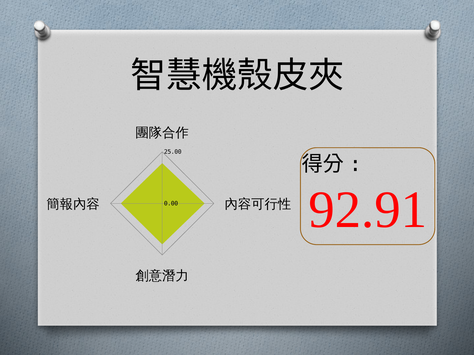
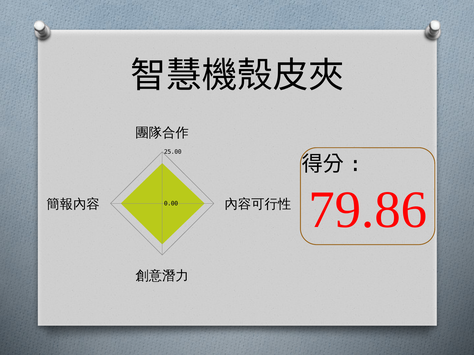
92.91: 92.91 -> 79.86
